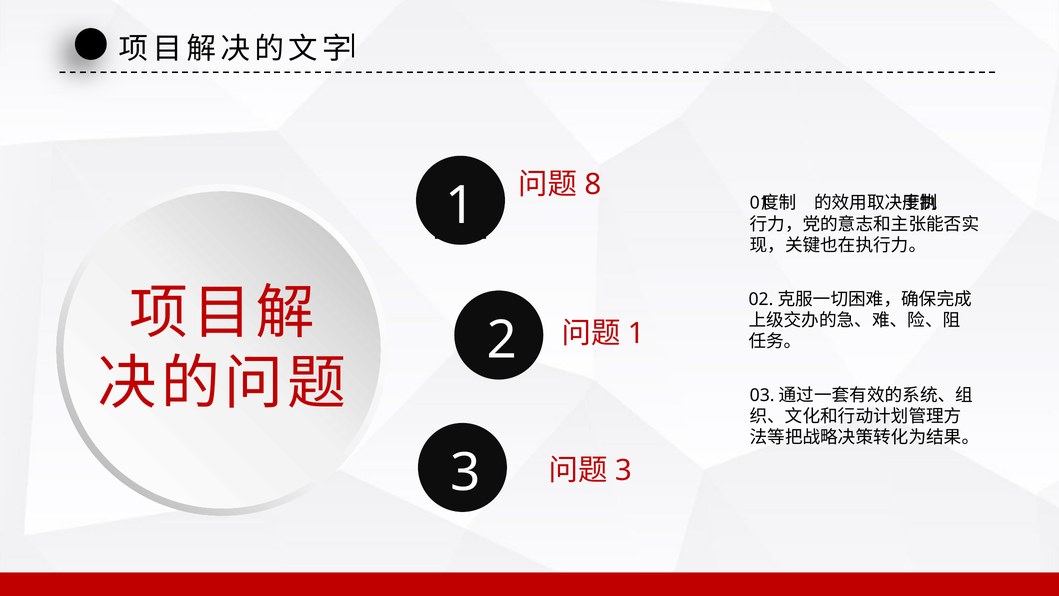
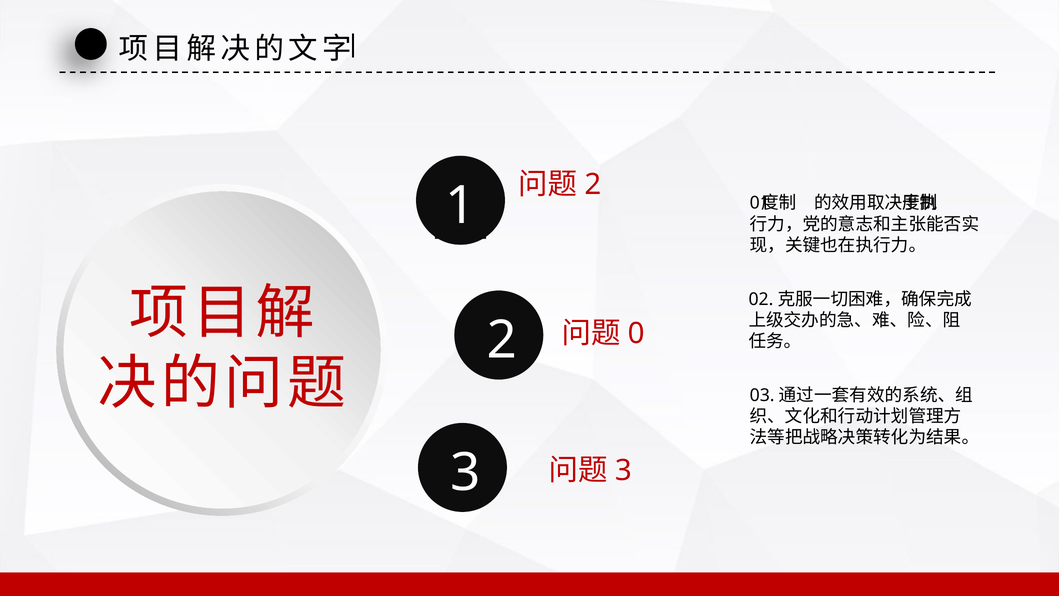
8 at (593, 185): 8 -> 2
1 at (636, 333): 1 -> 0
